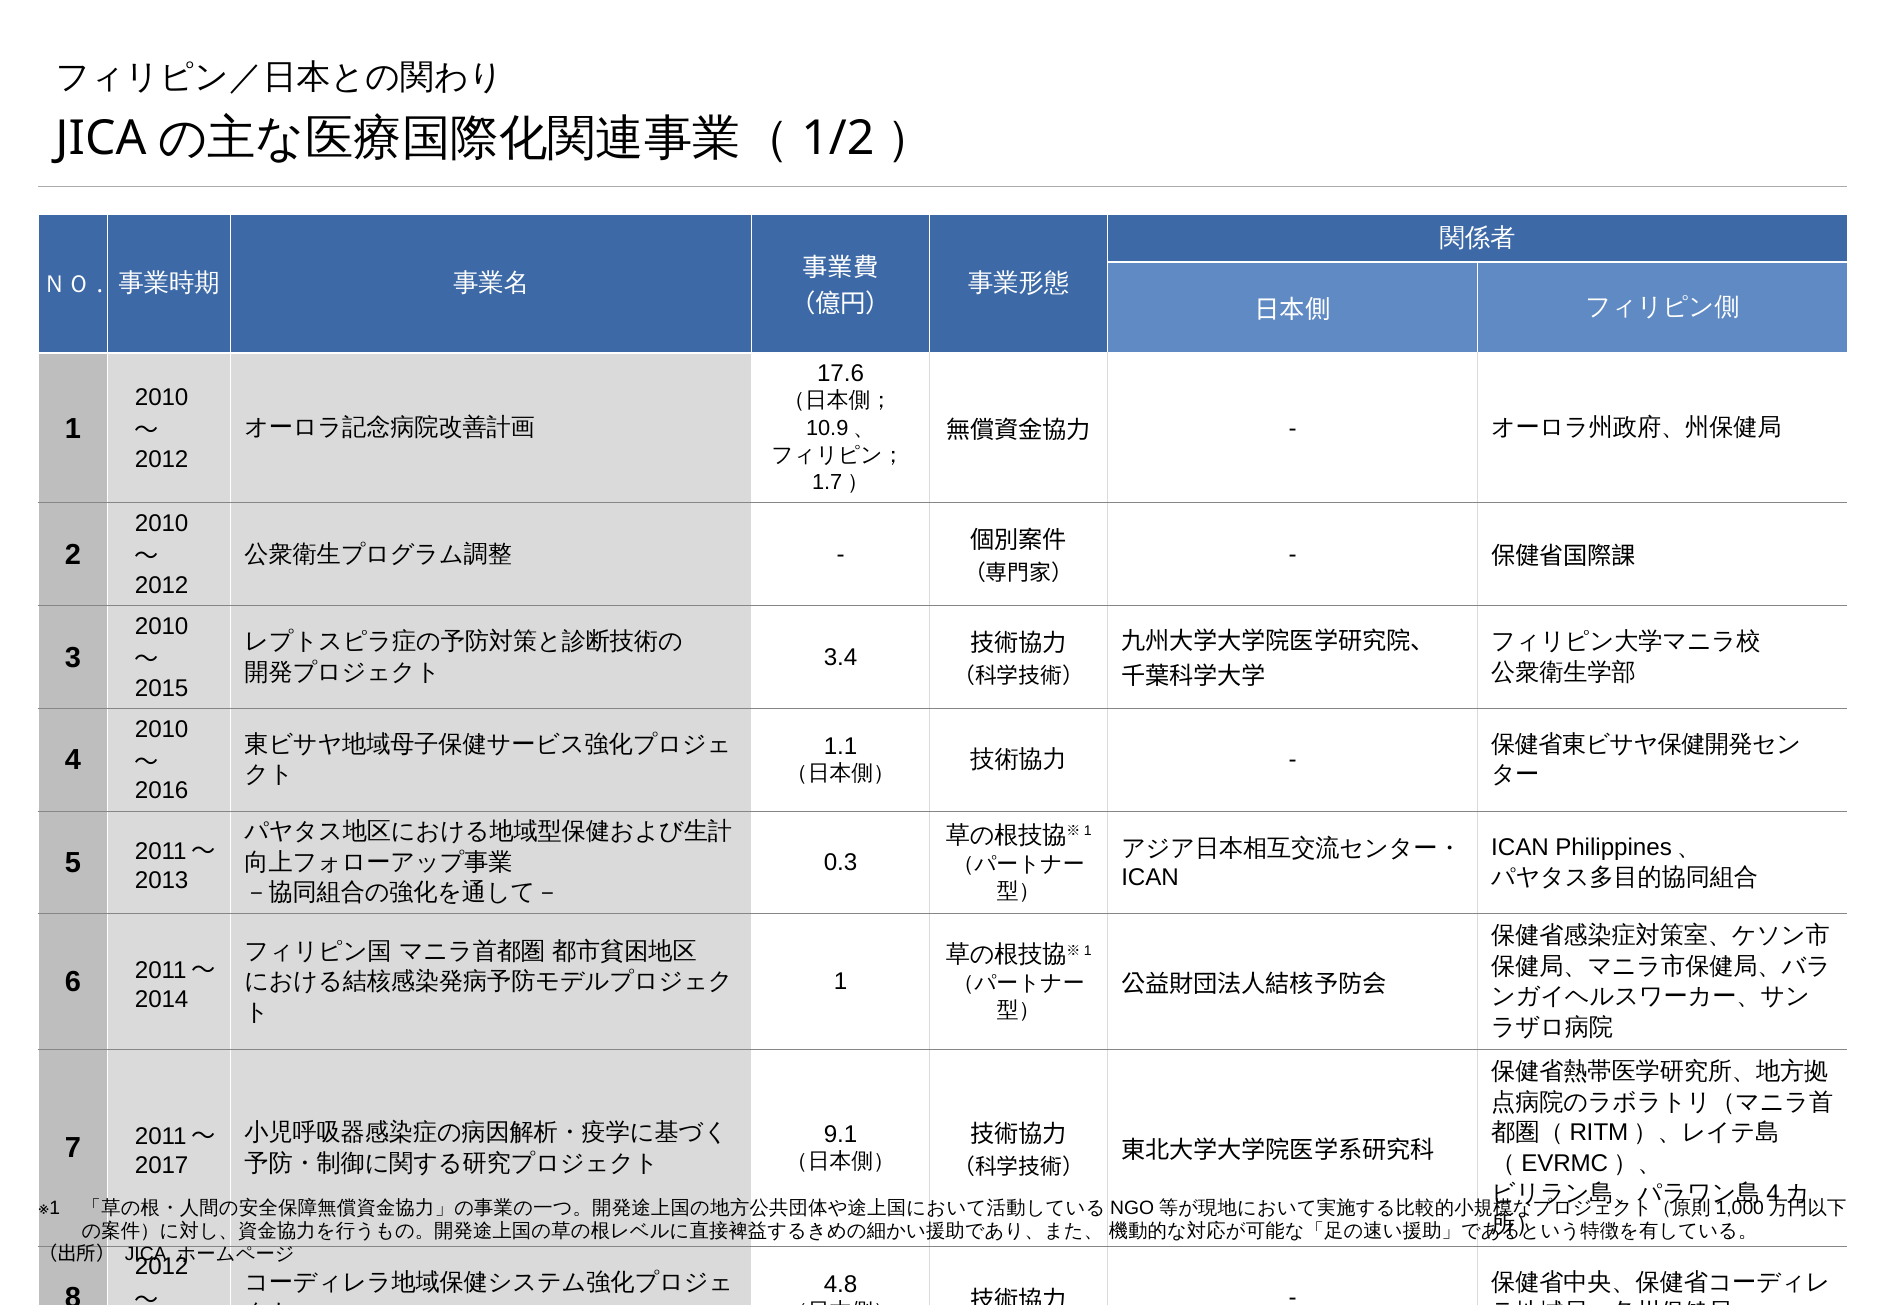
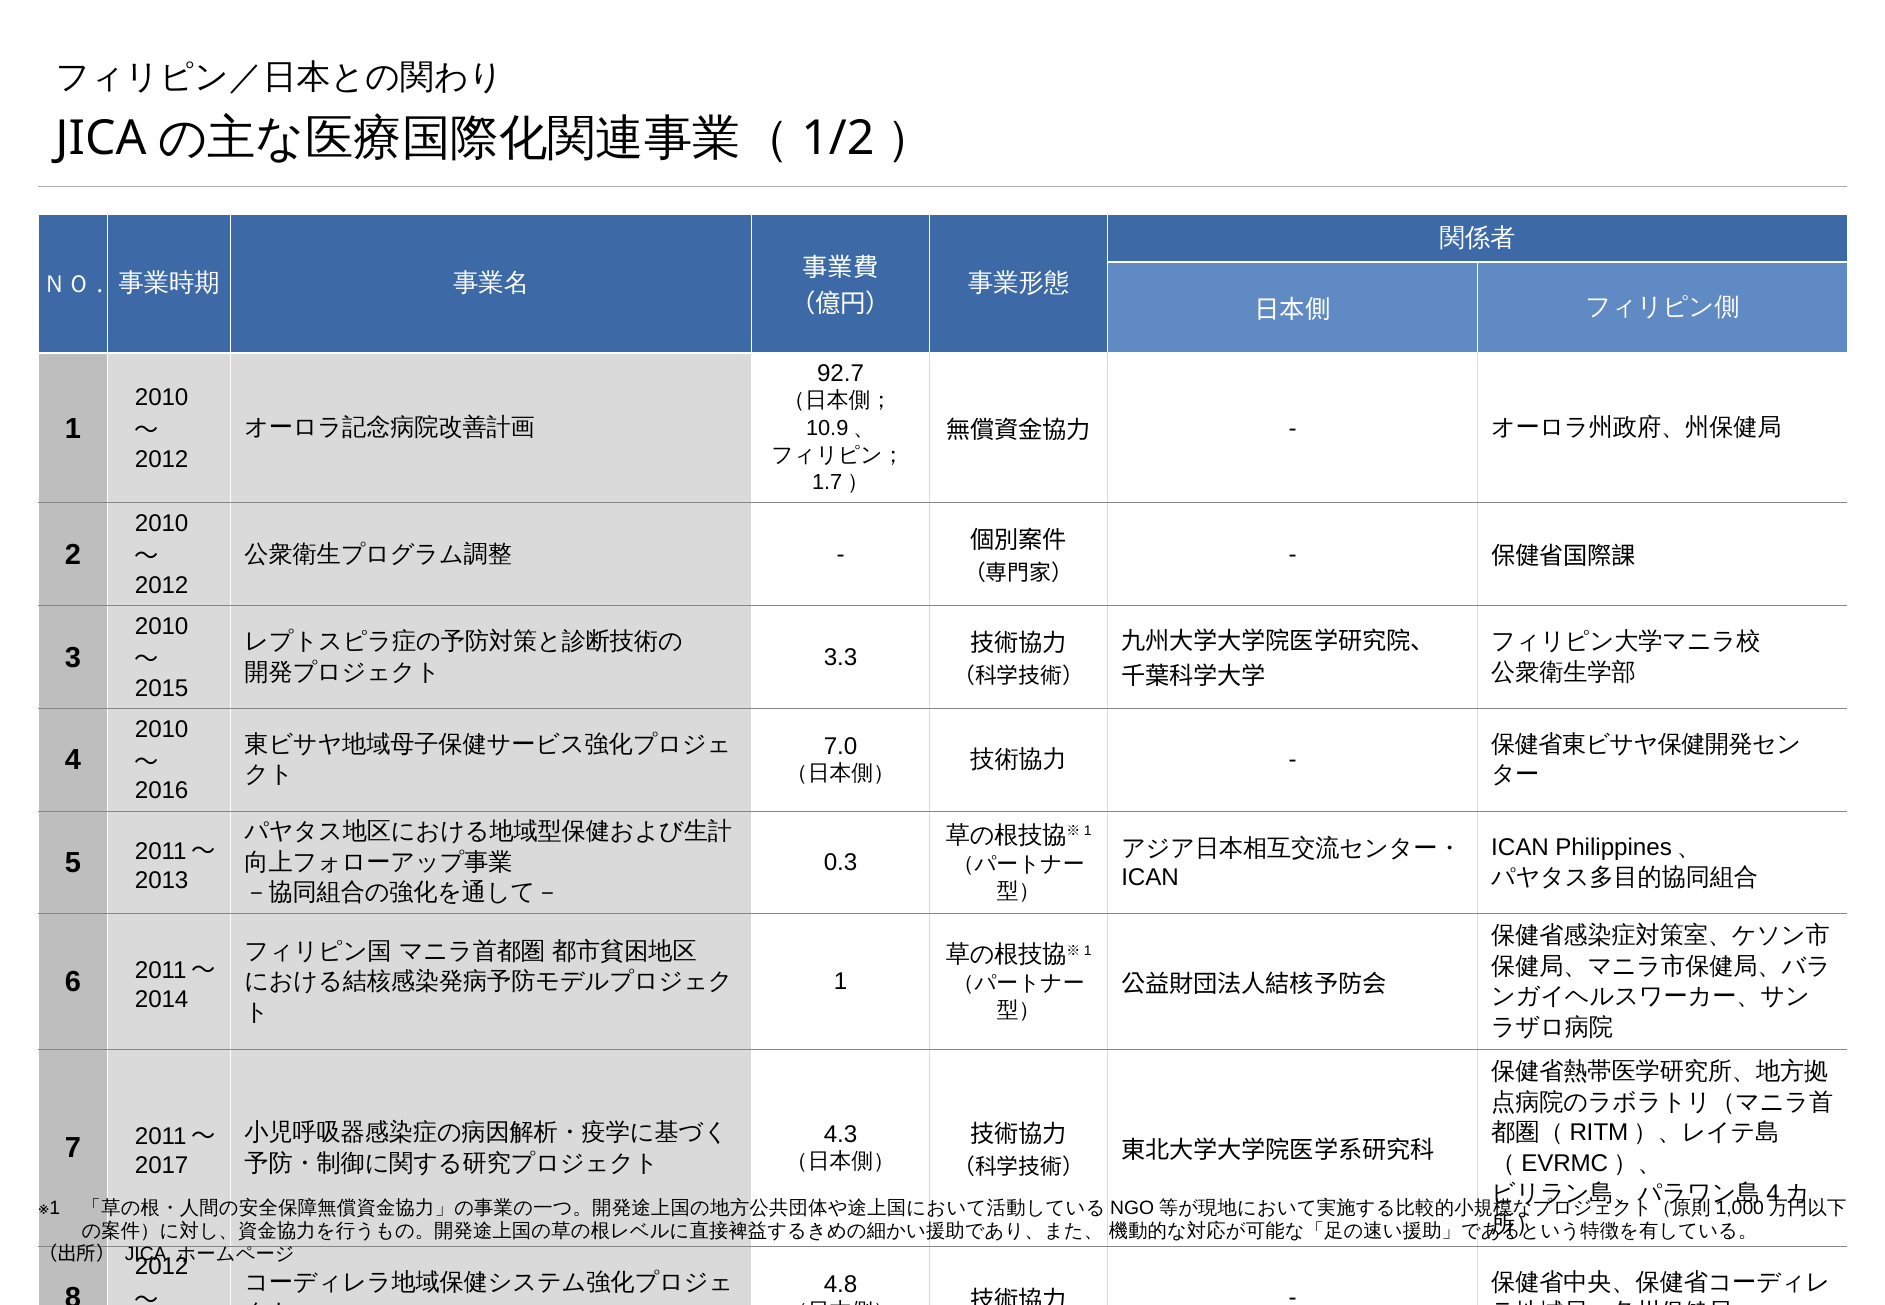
17.6: 17.6 -> 92.7
3.4: 3.4 -> 3.3
1.1: 1.1 -> 7.0
9.1: 9.1 -> 4.3
